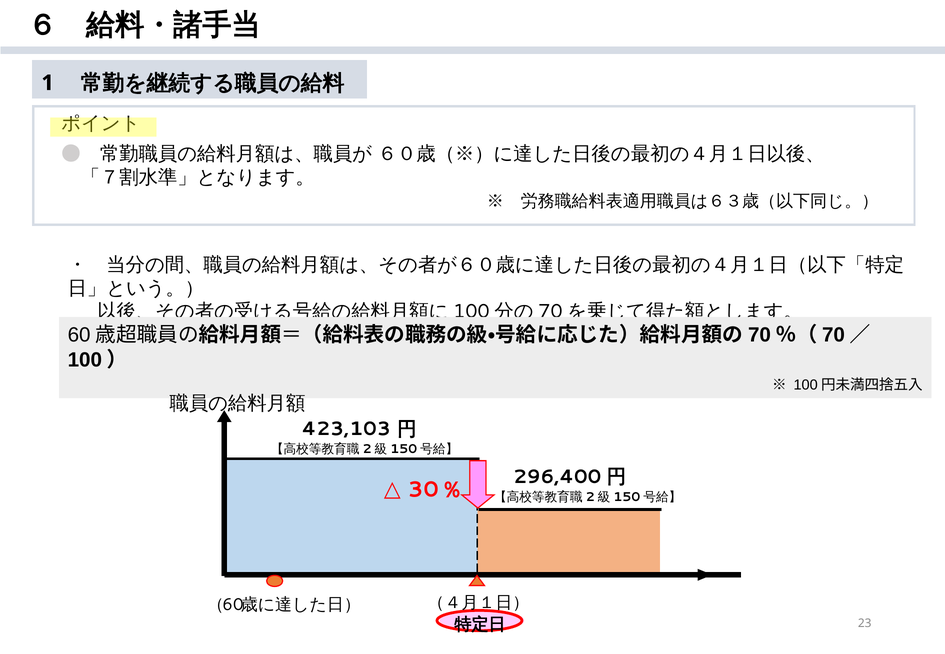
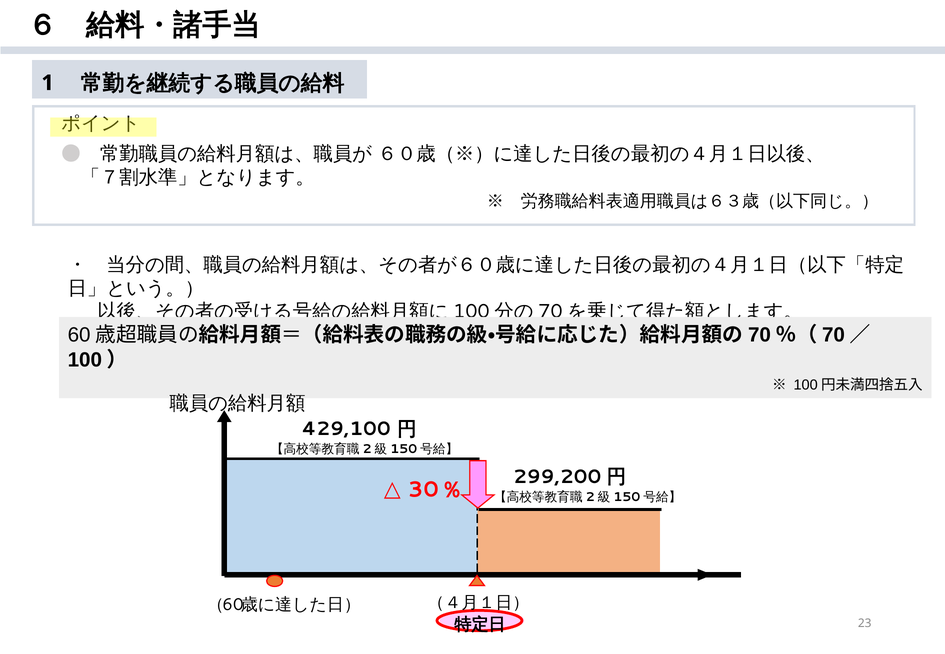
423,103: 423,103 -> 429,100
296,400: 296,400 -> 299,200
